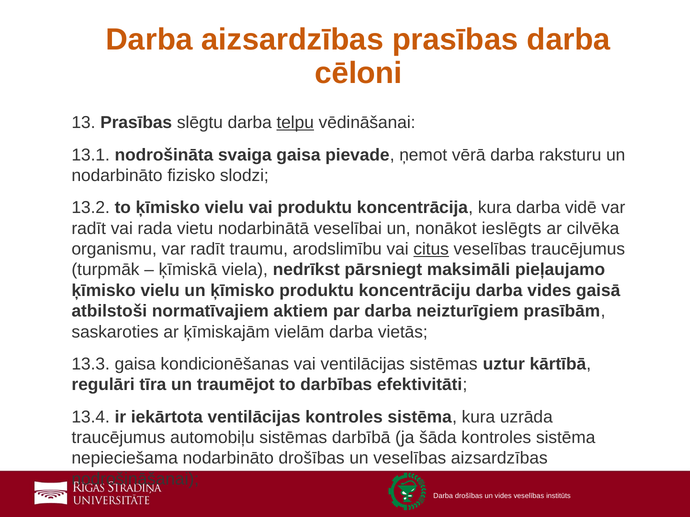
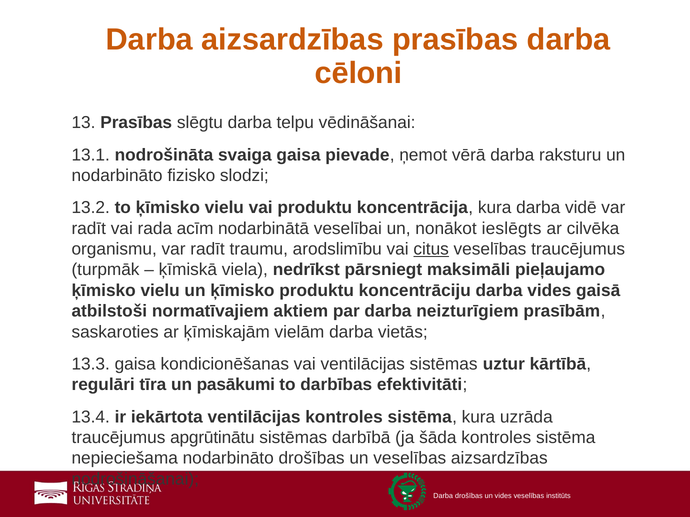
telpu underline: present -> none
vietu: vietu -> acīm
traumējot: traumējot -> pasākumi
automobiļu: automobiļu -> apgrūtinātu
